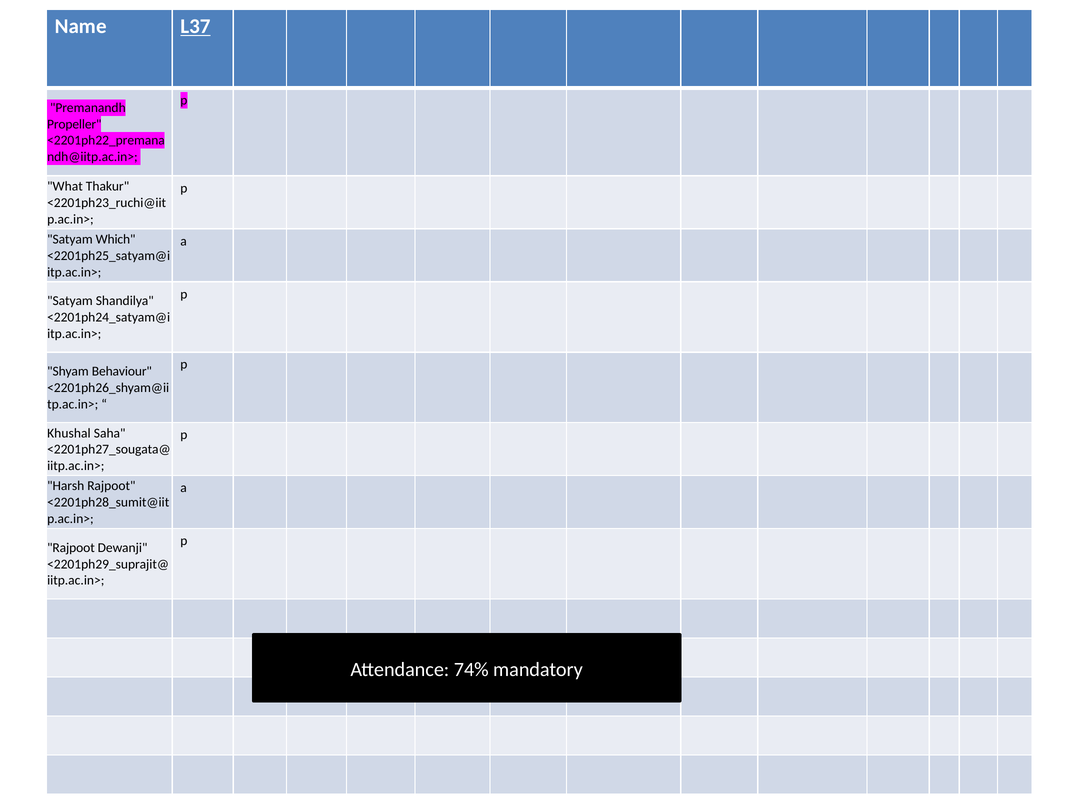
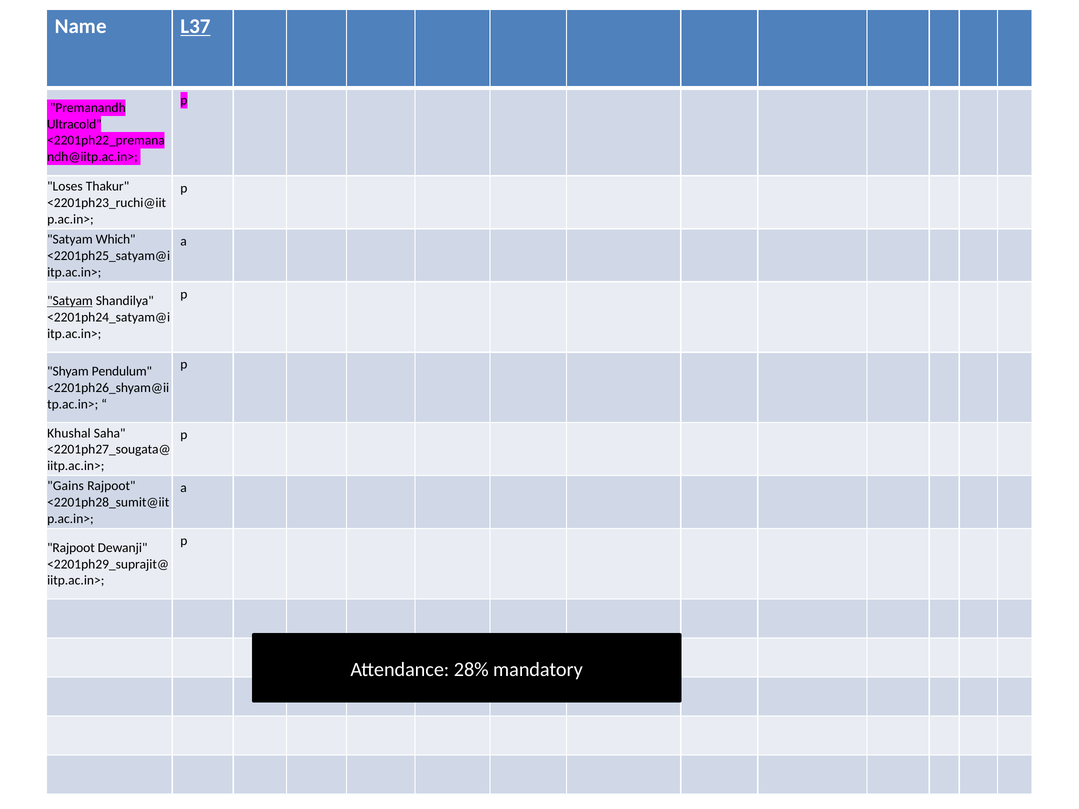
Propeller: Propeller -> Ultracold
What: What -> Loses
Satyam at (70, 301) underline: none -> present
Behaviour: Behaviour -> Pendulum
Harsh: Harsh -> Gains
74%: 74% -> 28%
